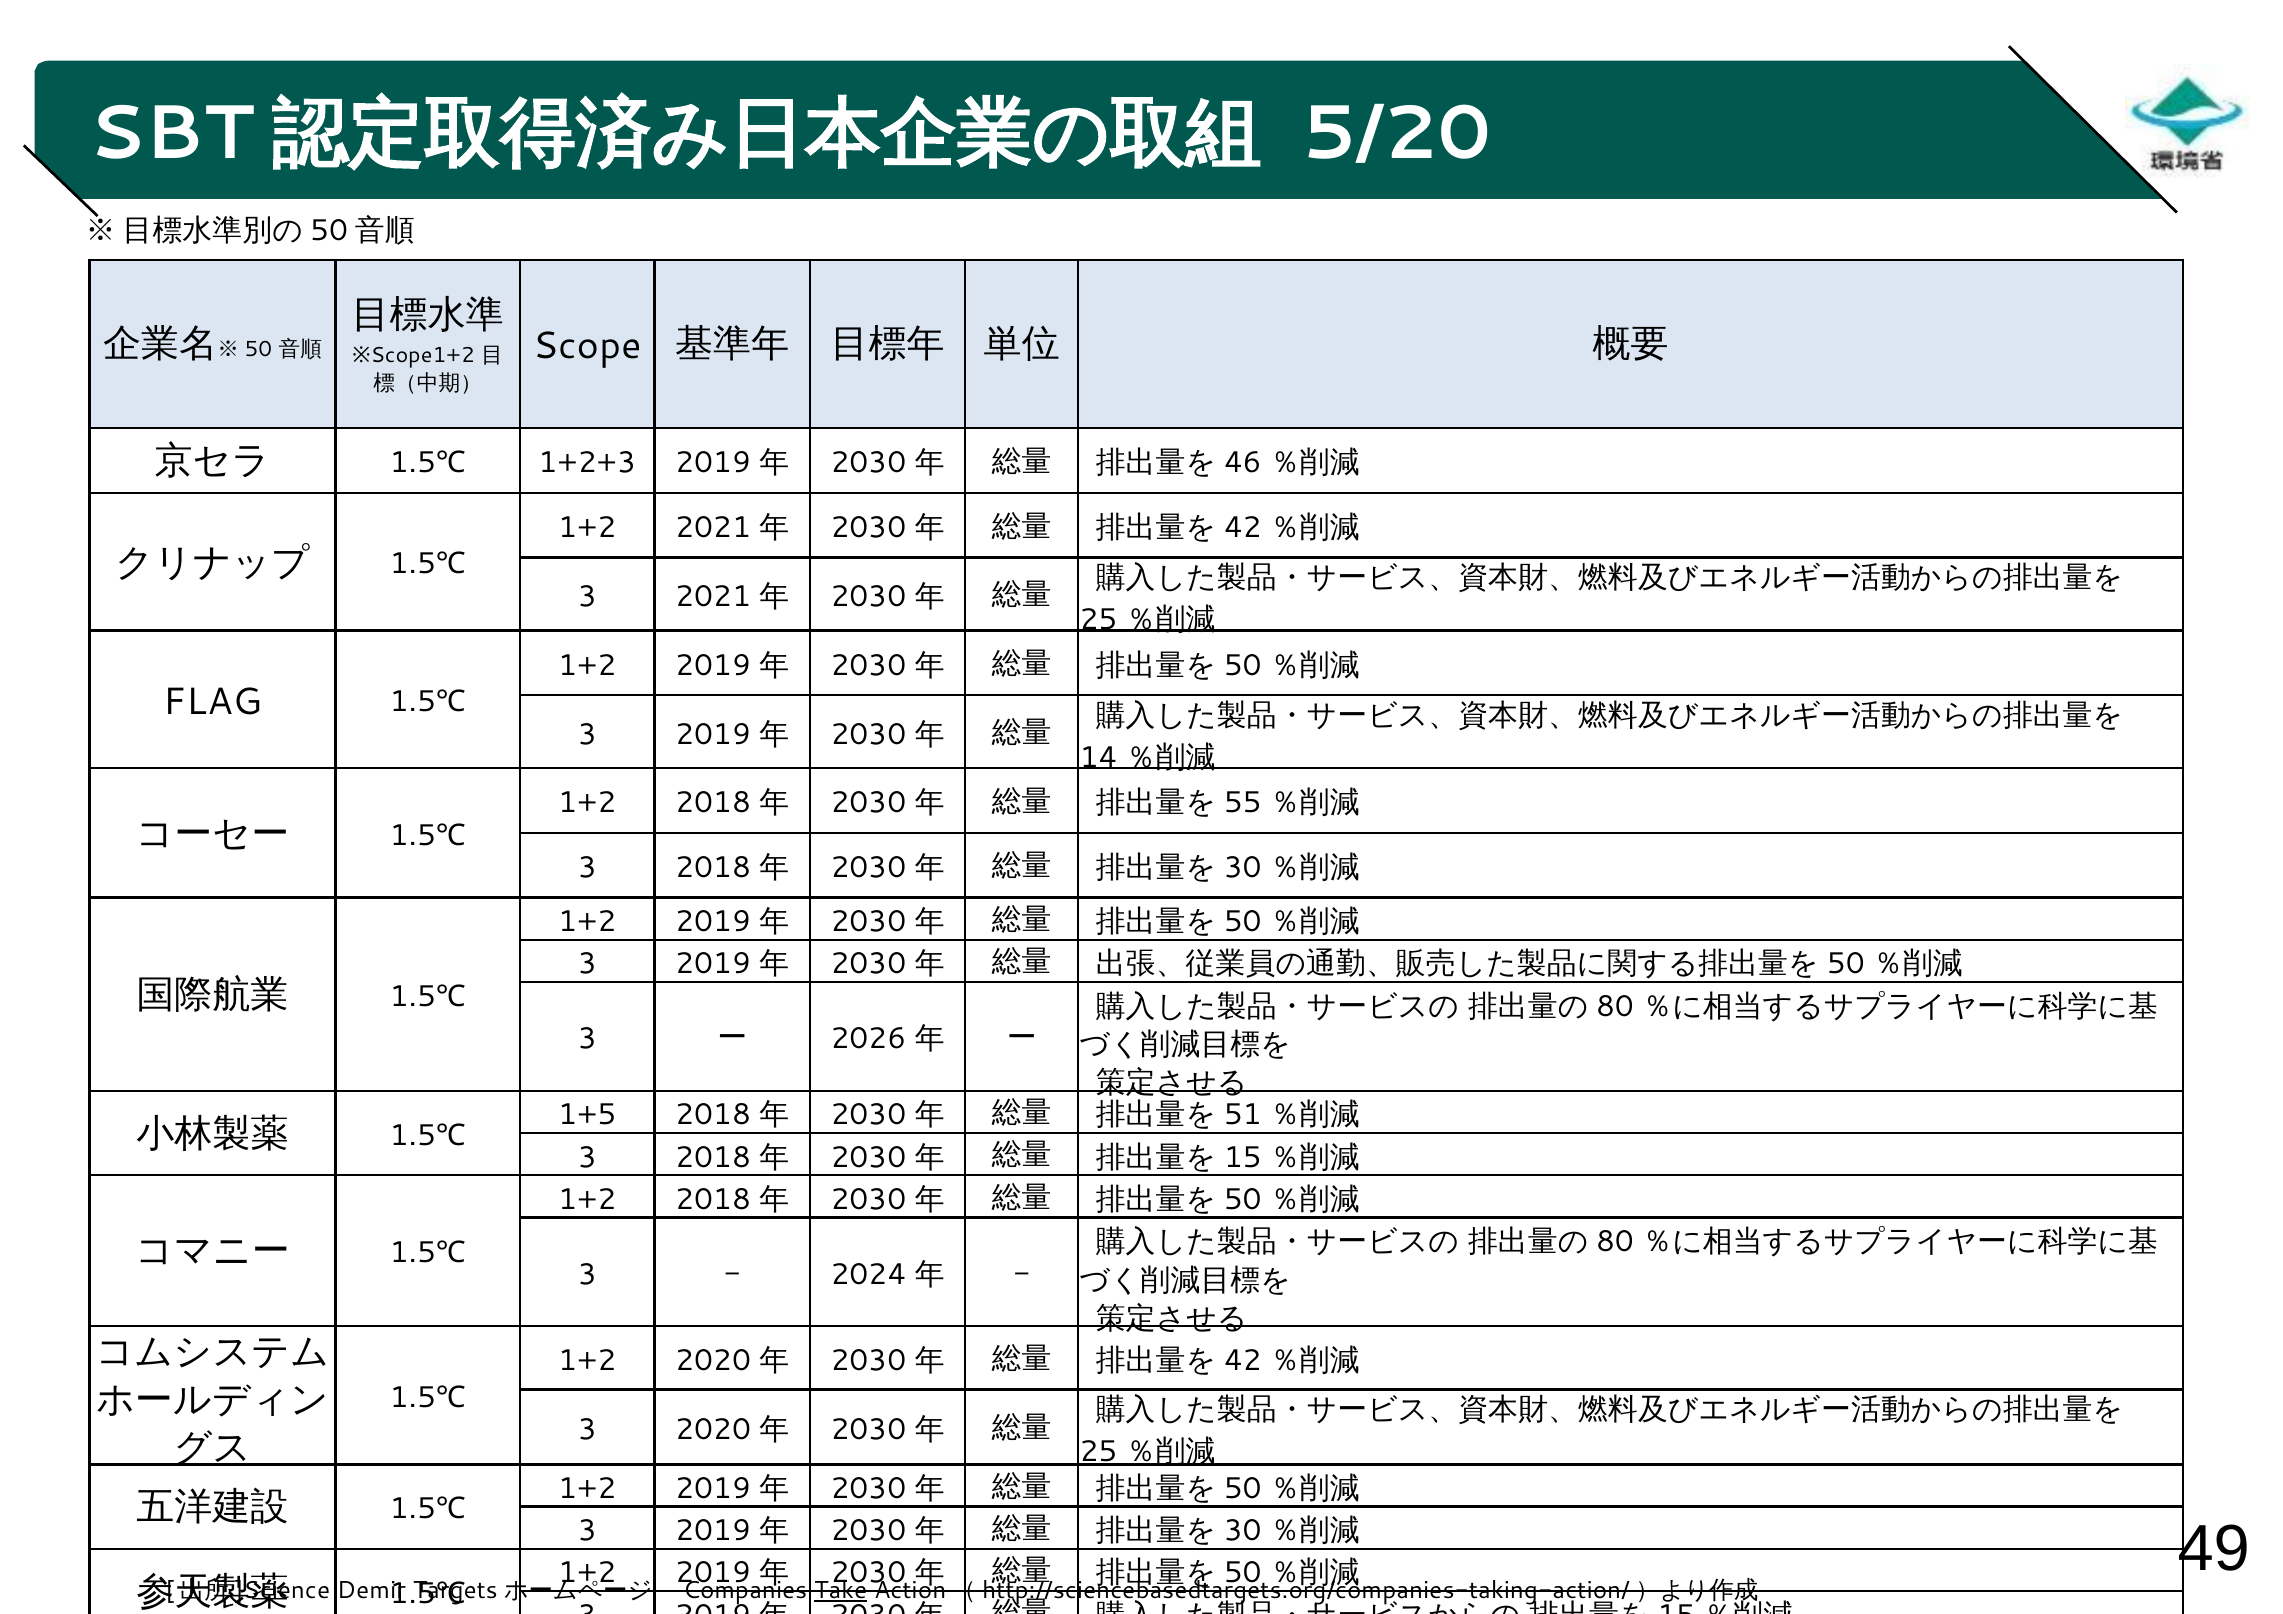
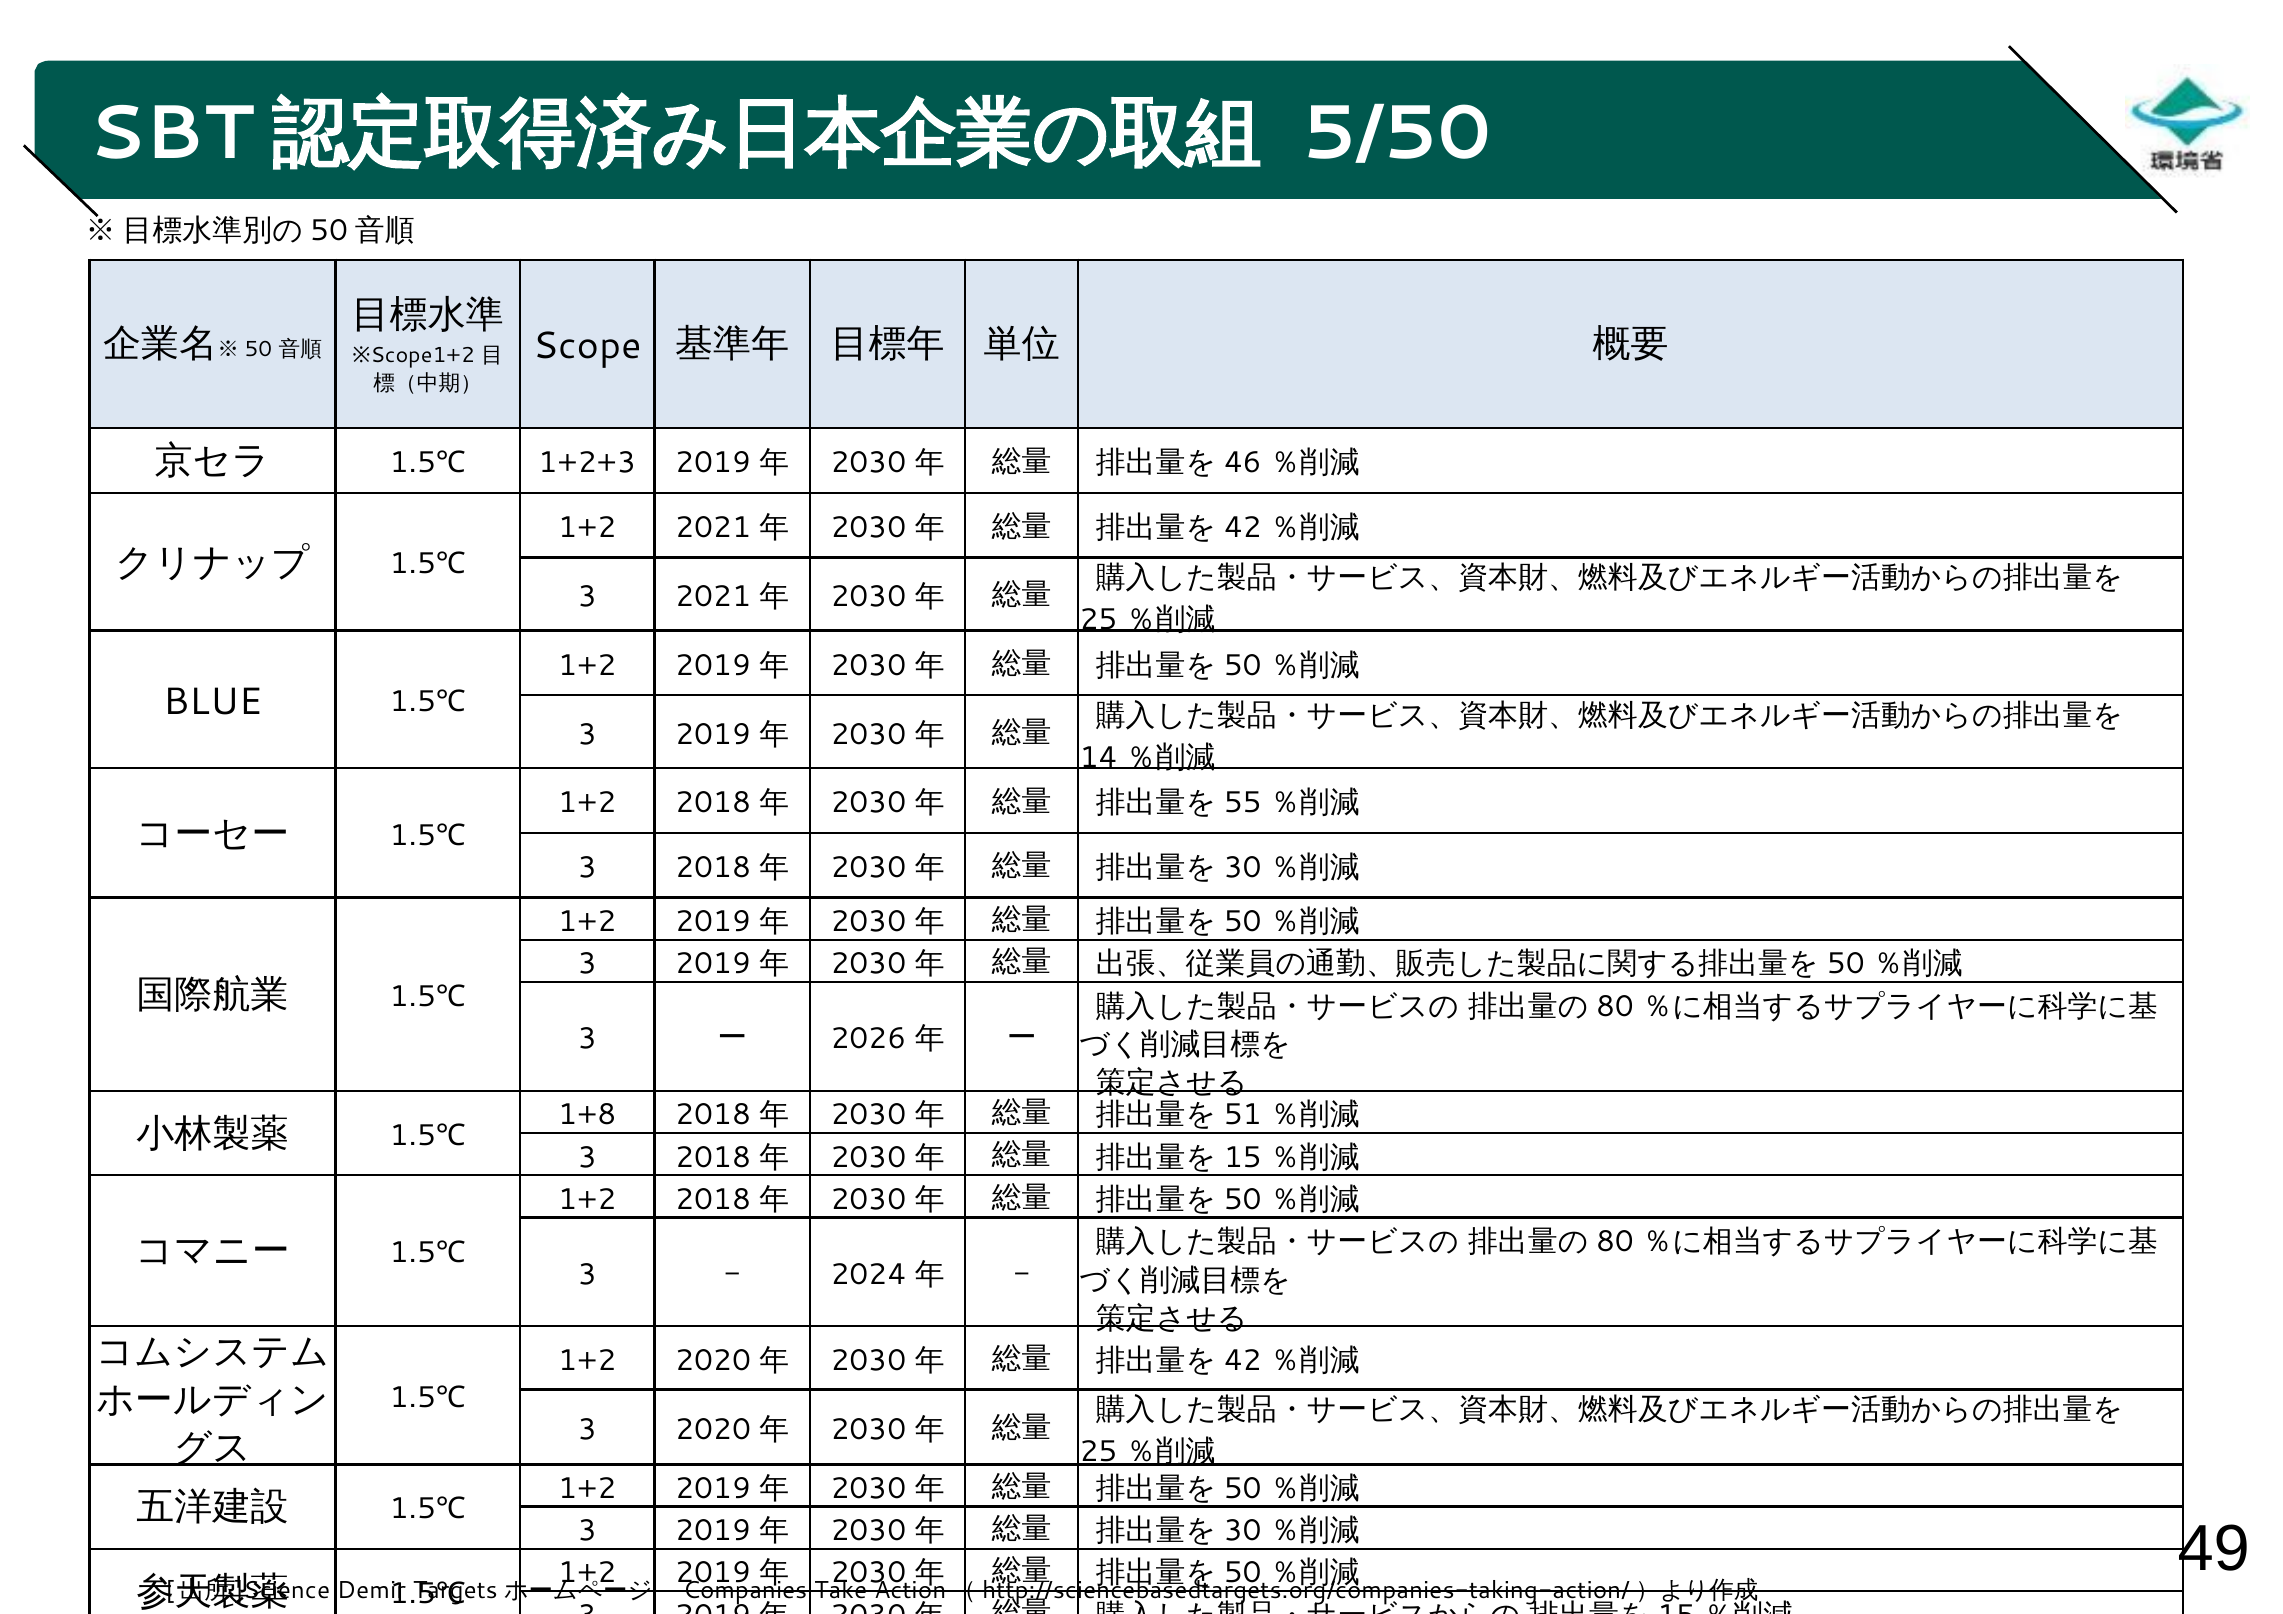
5/20: 5/20 -> 5/50
FLAG: FLAG -> BLUE
1+5: 1+5 -> 1+8
Take underline: present -> none
